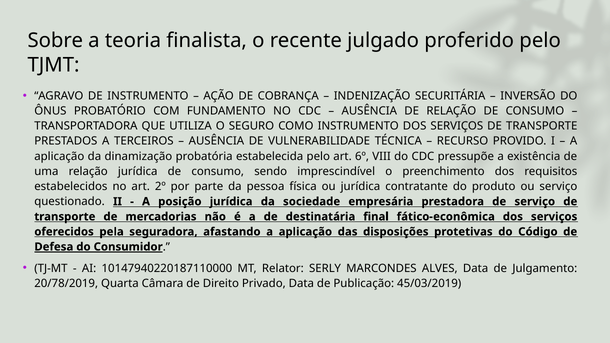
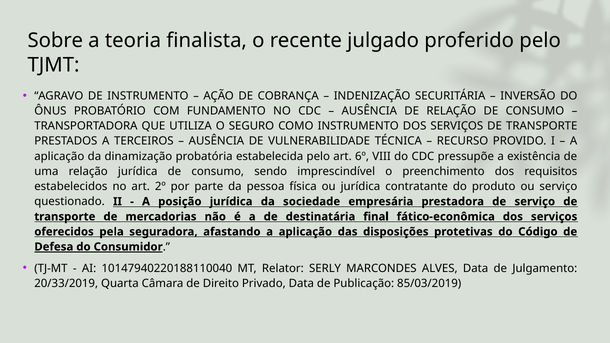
10147940220187110000: 10147940220187110000 -> 10147940220188110040
20/78/2019: 20/78/2019 -> 20/33/2019
45/03/2019: 45/03/2019 -> 85/03/2019
